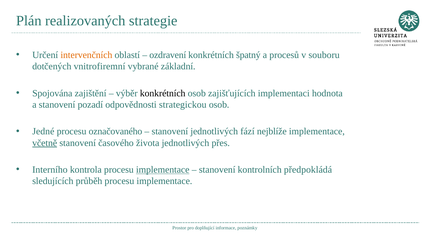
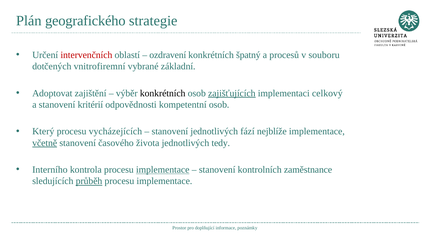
realizovaných: realizovaných -> geografického
intervenčních colour: orange -> red
Spojována: Spojována -> Adoptovat
zajišťujících underline: none -> present
hodnota: hodnota -> celkový
pozadí: pozadí -> kritérií
strategickou: strategickou -> kompetentní
Jedné: Jedné -> Který
označovaného: označovaného -> vycházejících
přes: přes -> tedy
předpokládá: předpokládá -> zaměstnance
průběh underline: none -> present
